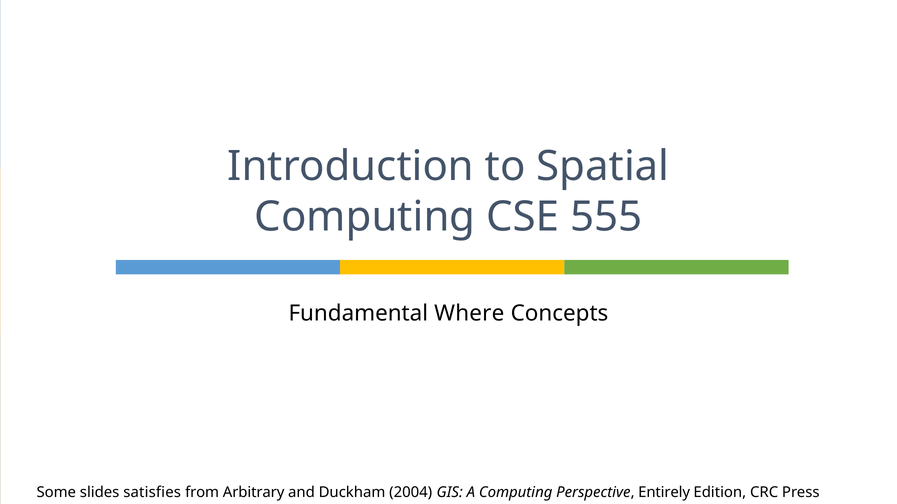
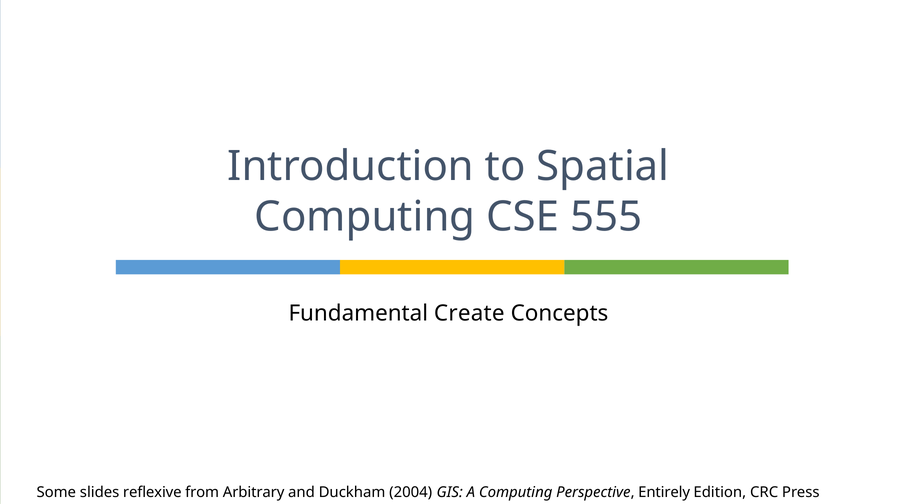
Where: Where -> Create
satisfies: satisfies -> reflexive
